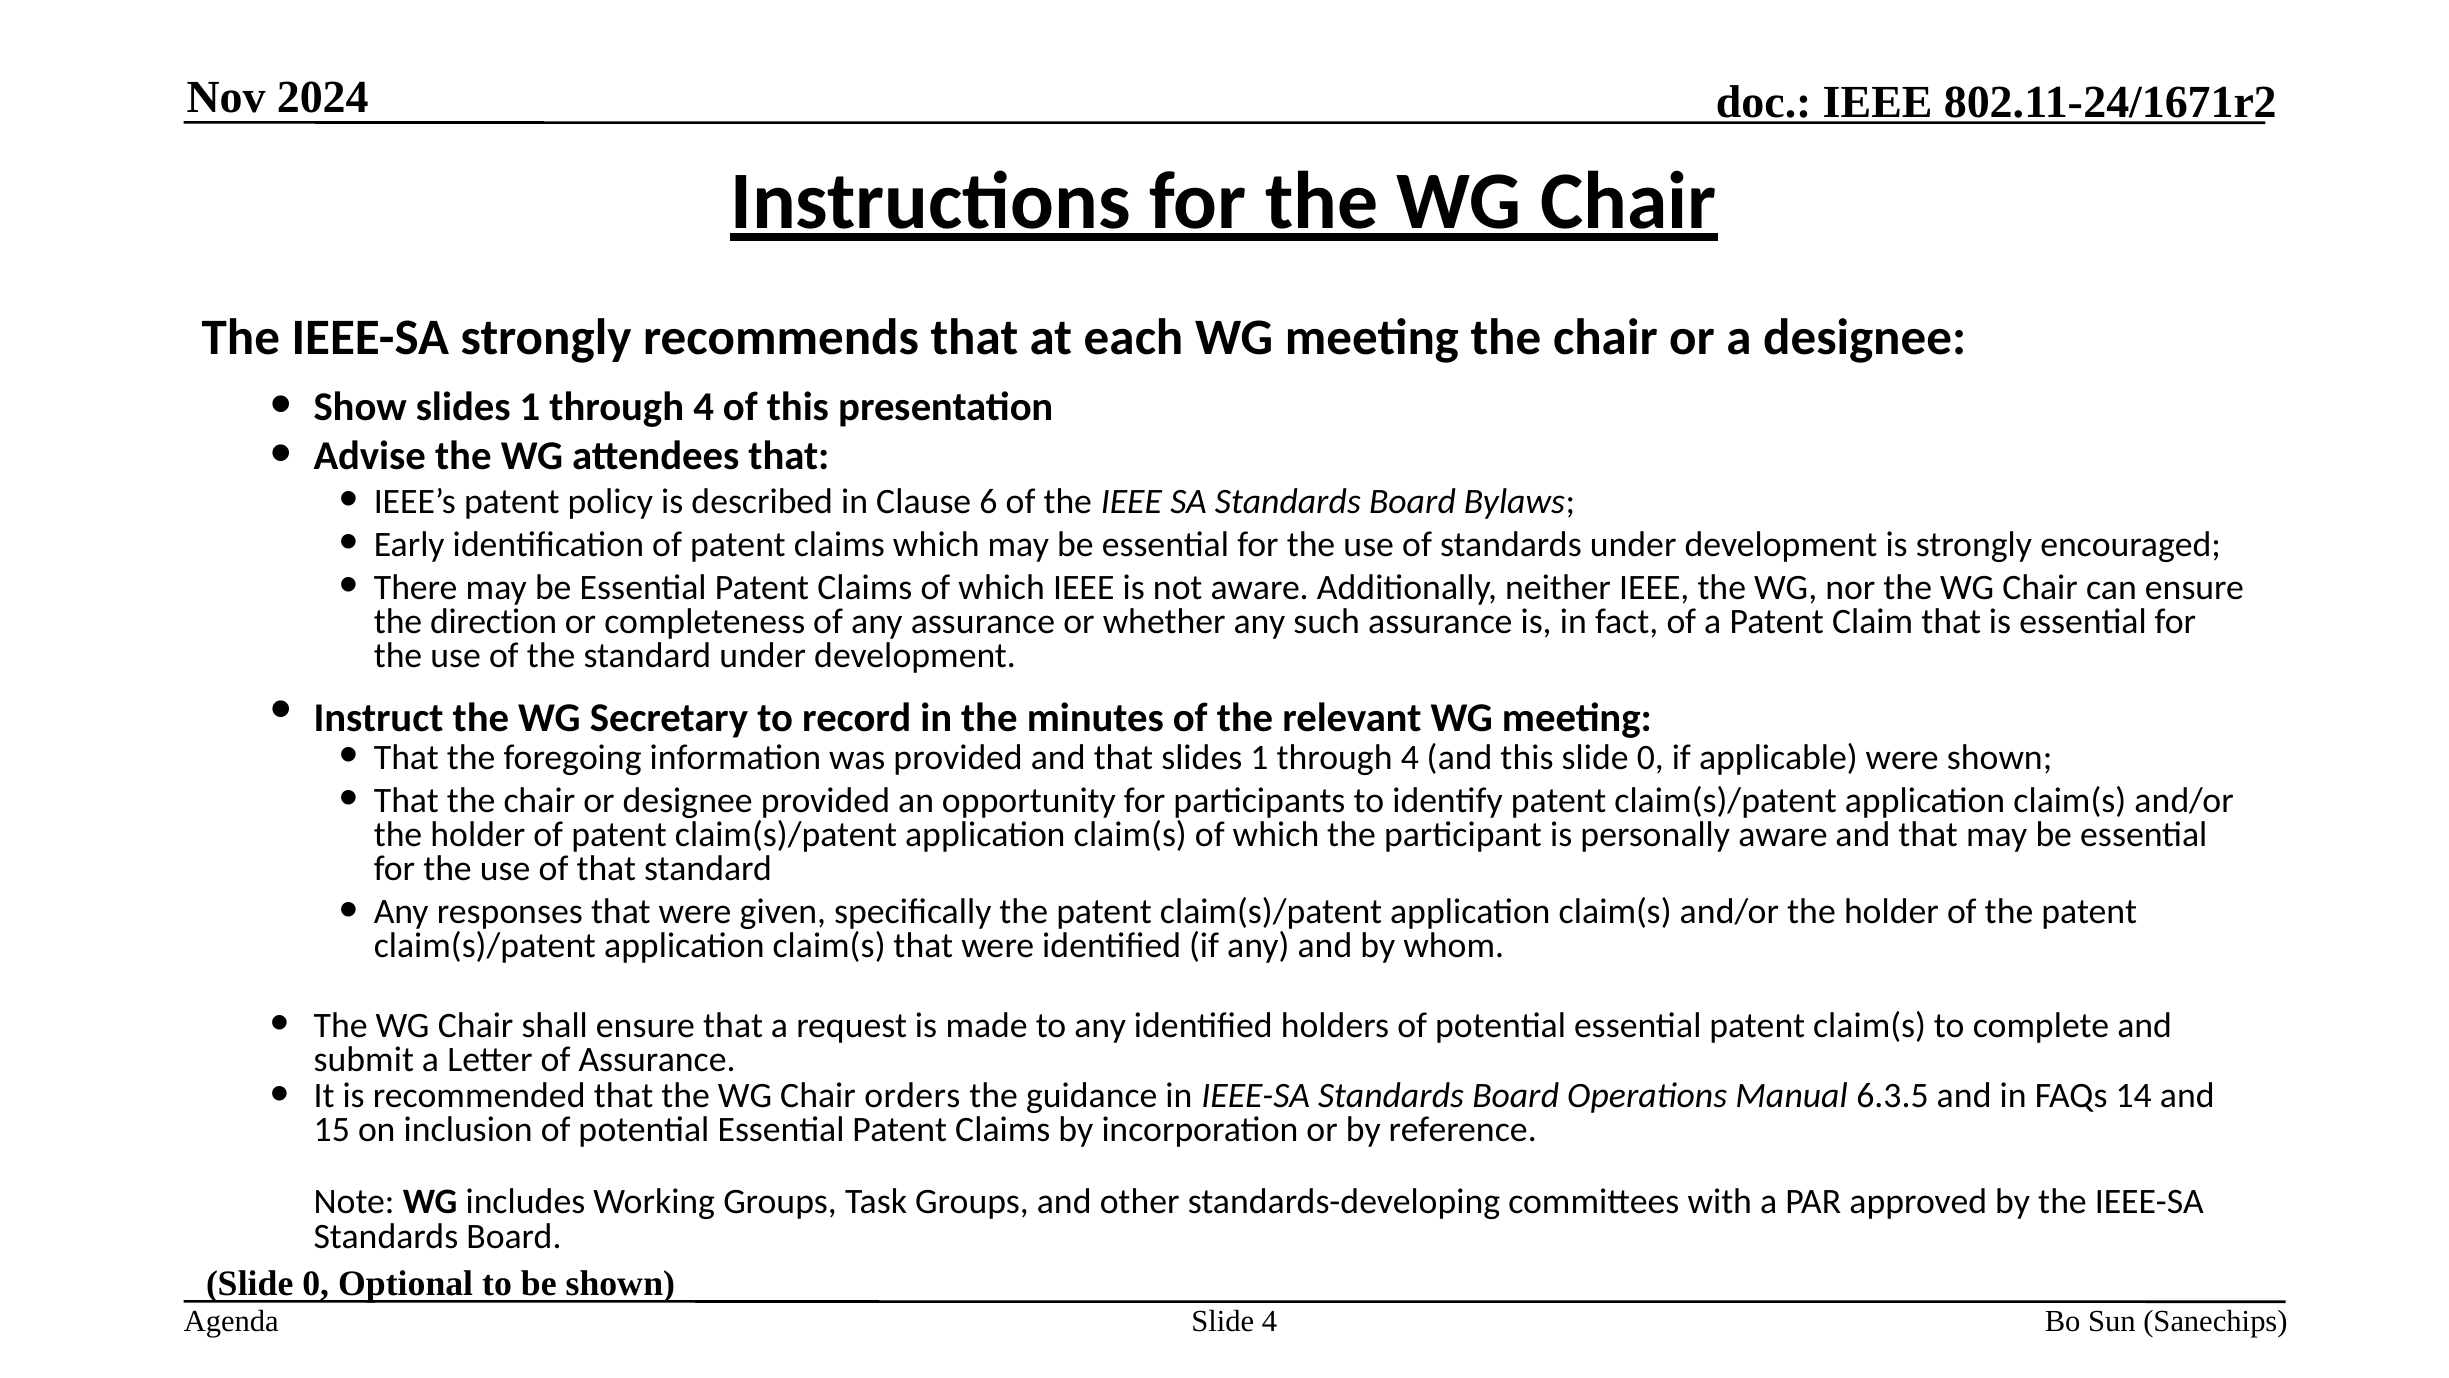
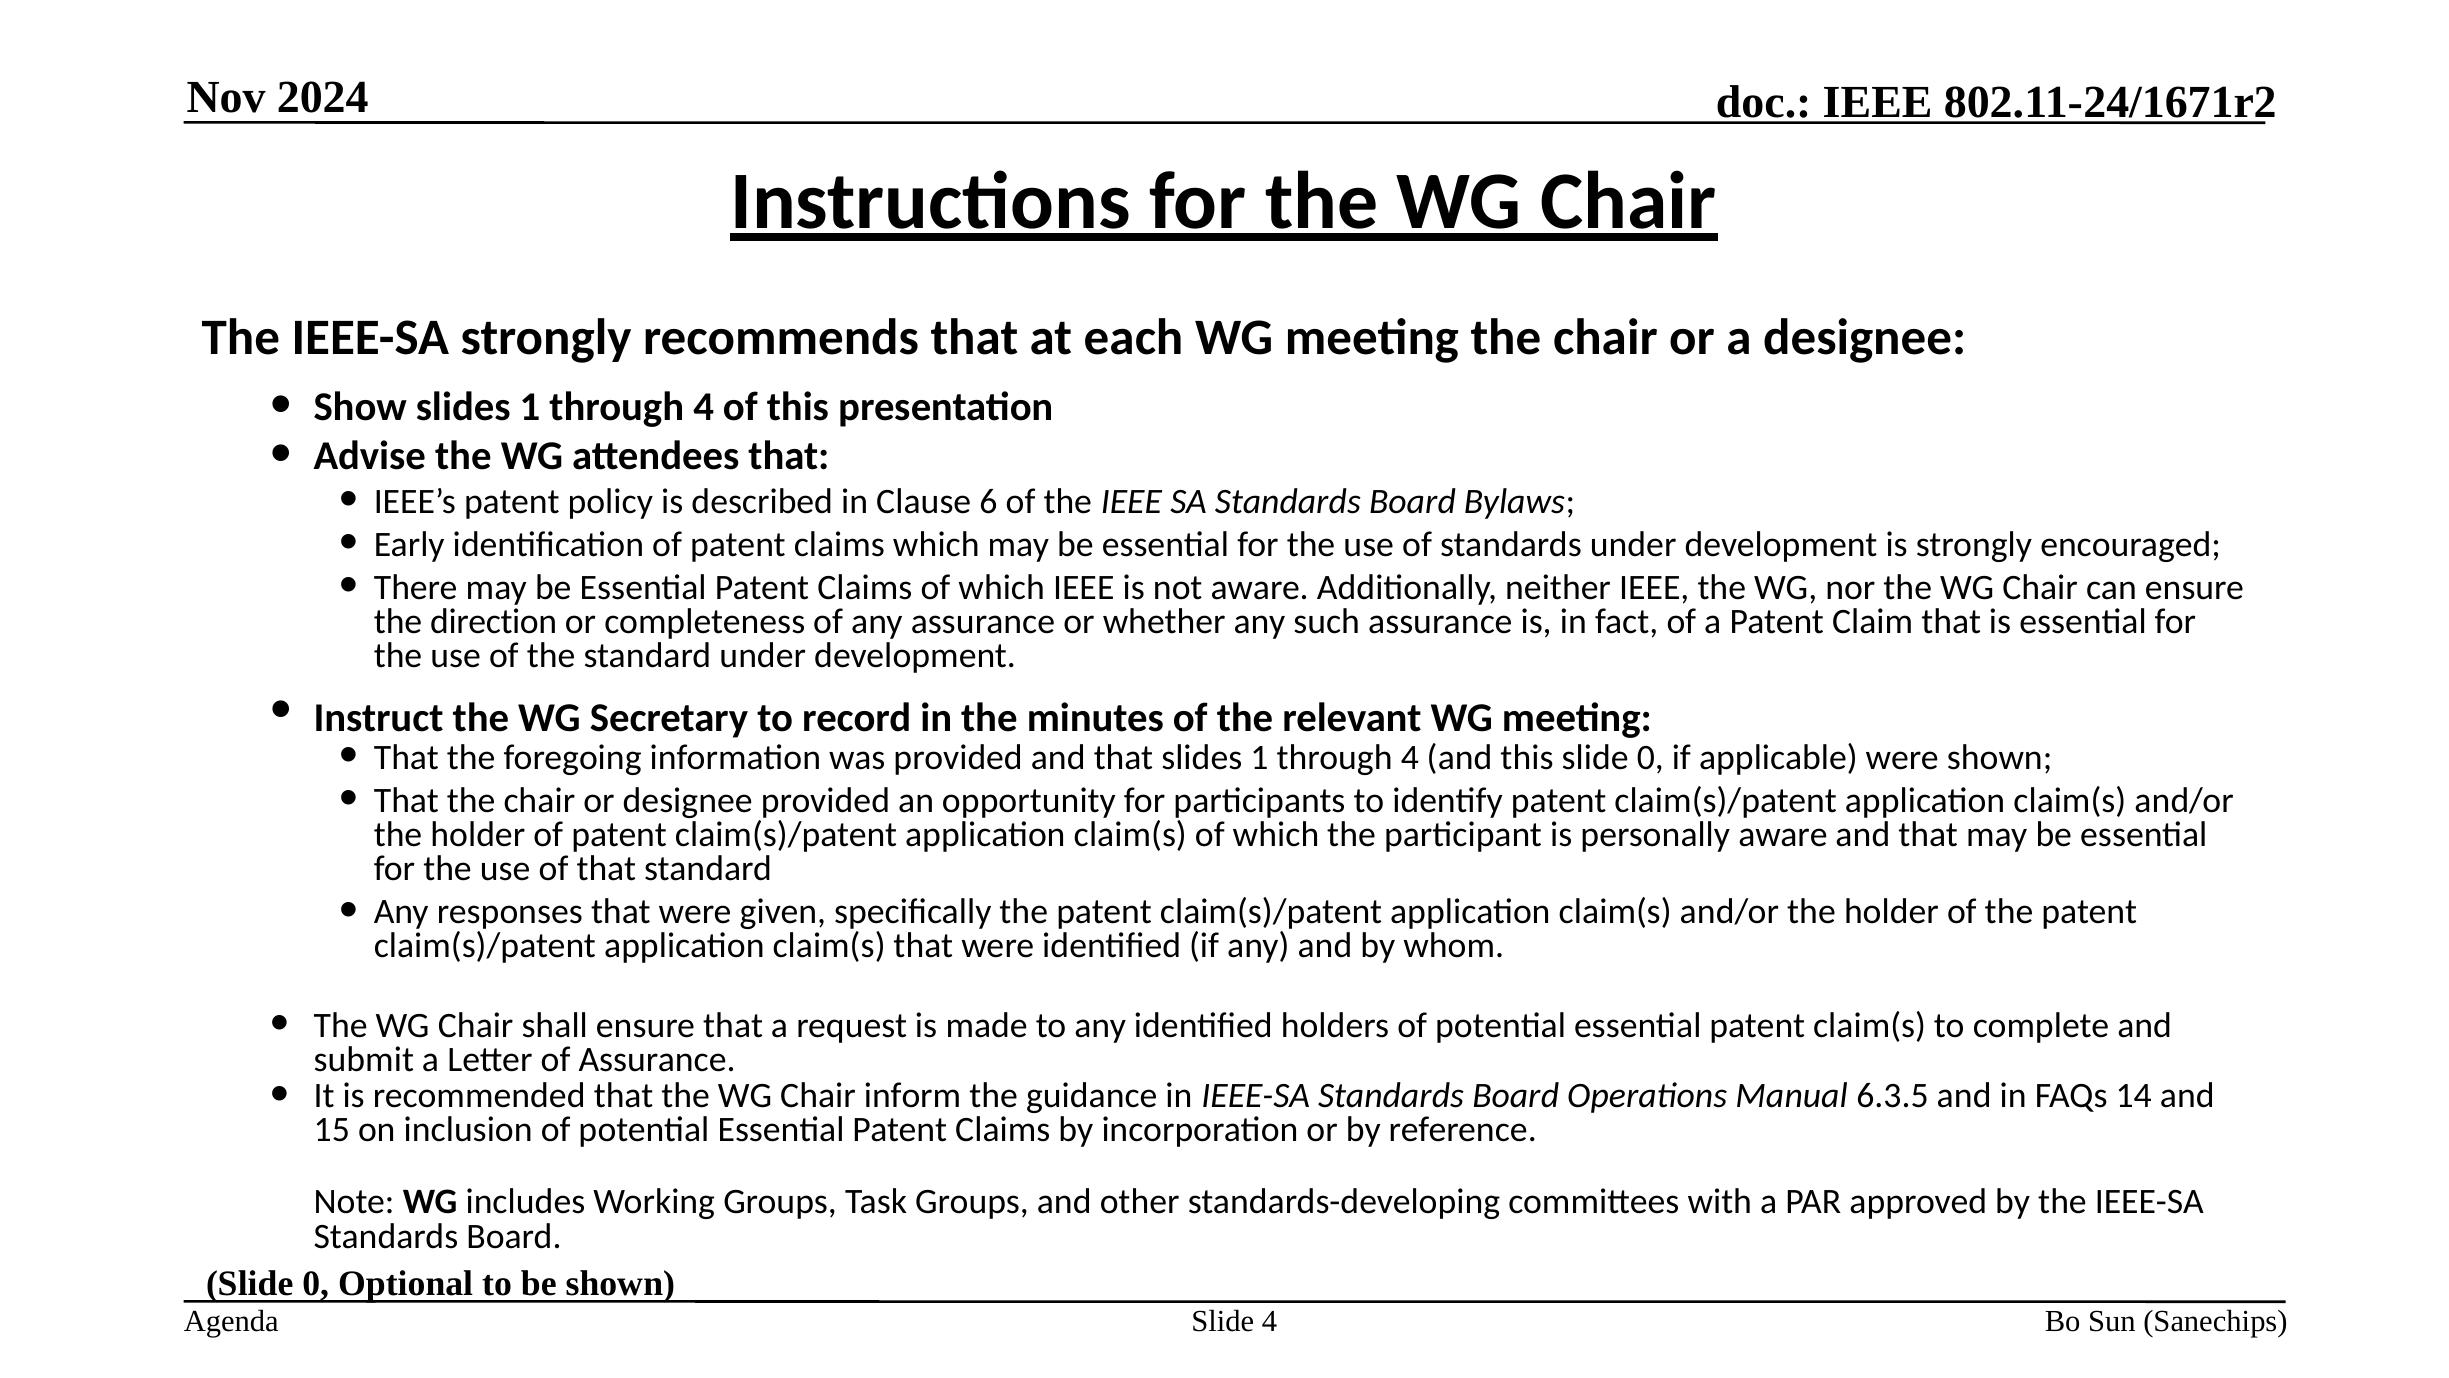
orders: orders -> inform
